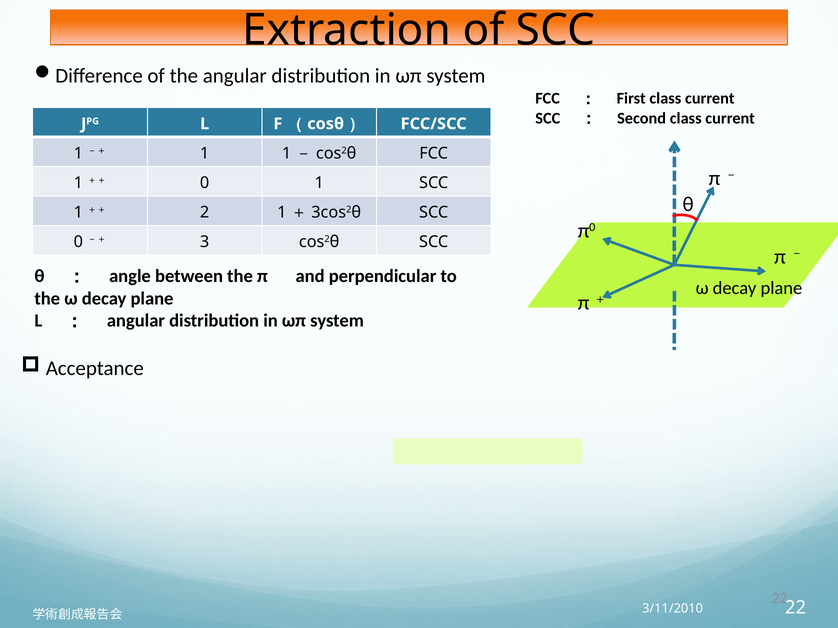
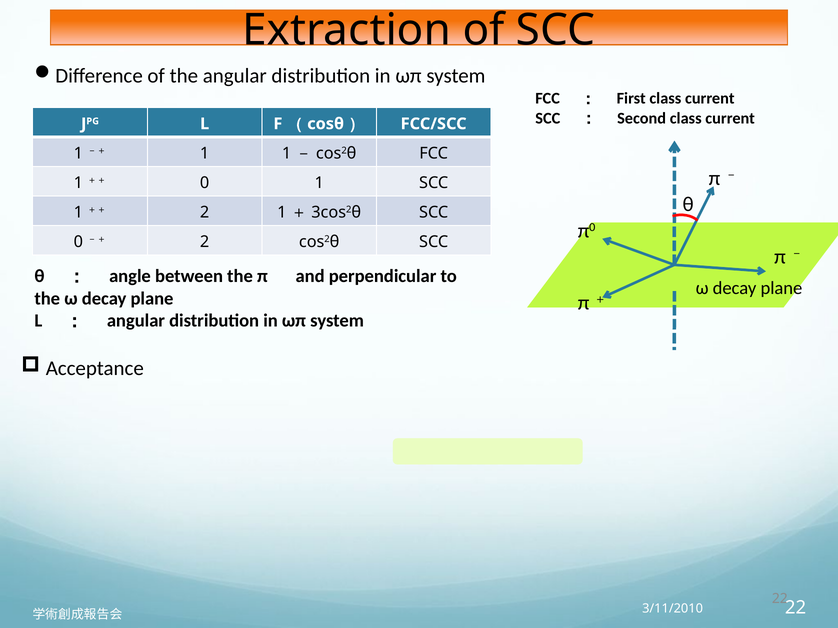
3 at (205, 242): 3 -> 2
